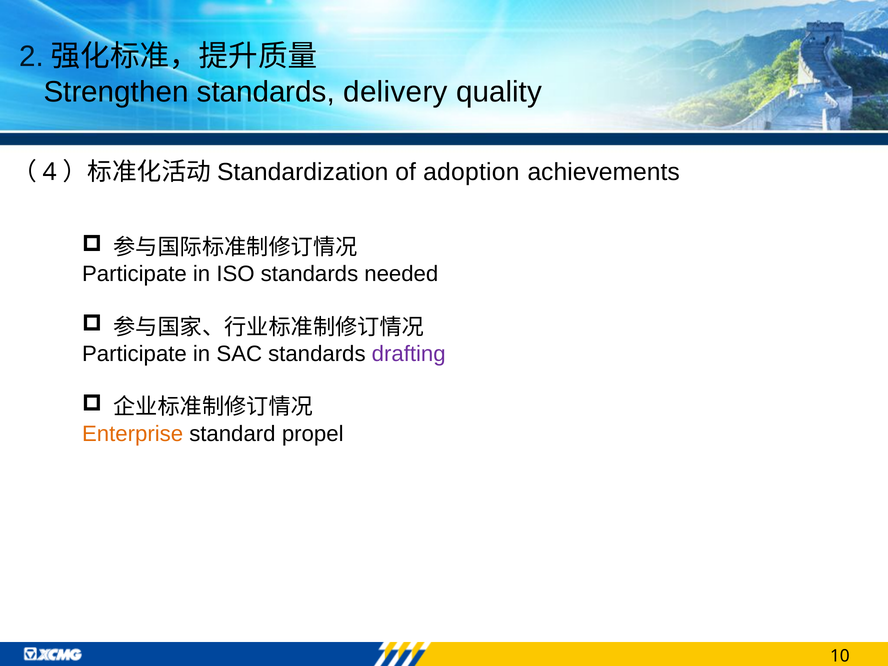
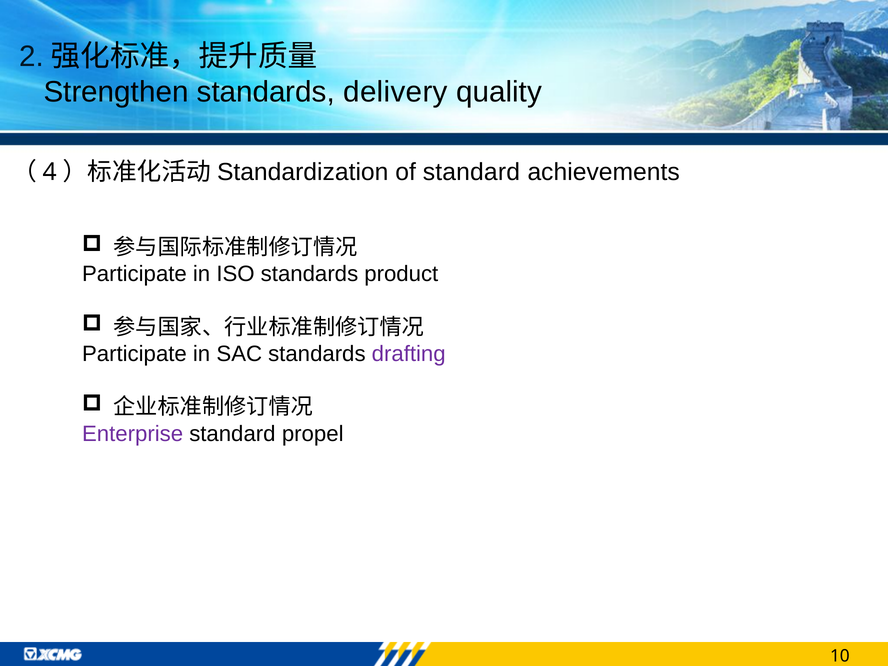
of adoption: adoption -> standard
needed: needed -> product
Enterprise colour: orange -> purple
